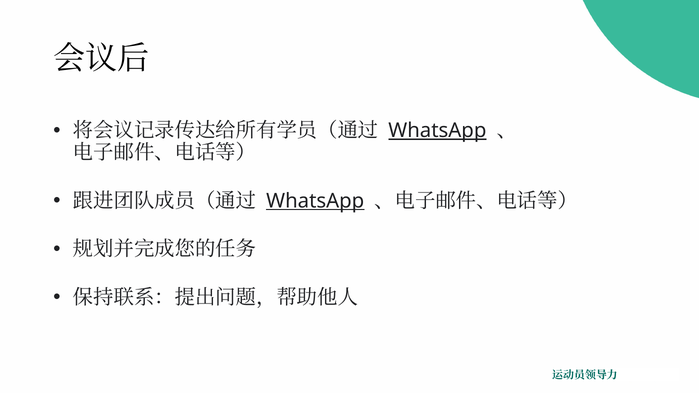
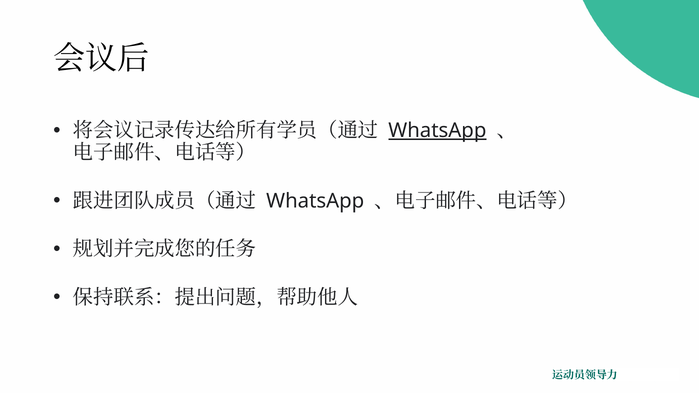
WhatsApp at (315, 201) underline: present -> none
